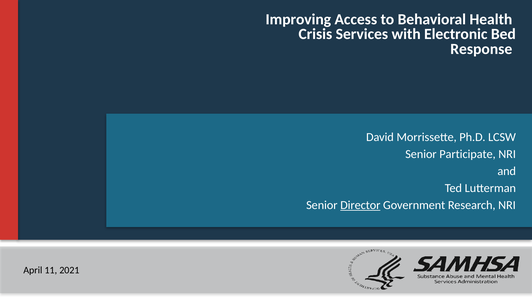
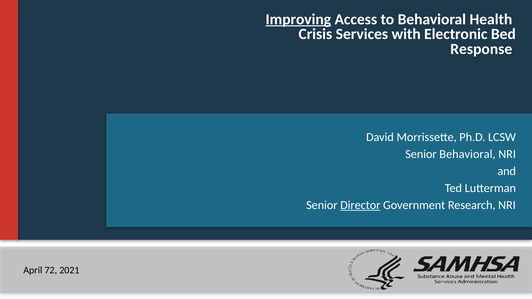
Improving underline: none -> present
Senior Participate: Participate -> Behavioral
11: 11 -> 72
